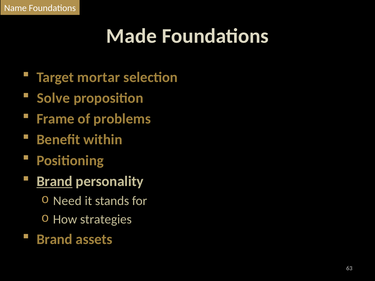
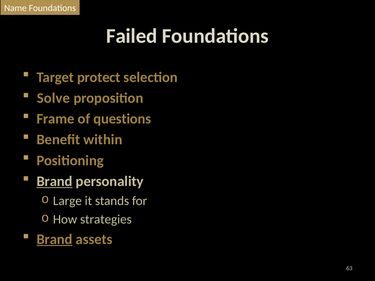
Made: Made -> Failed
mortar: mortar -> protect
problems: problems -> questions
Need: Need -> Large
Brand at (55, 239) underline: none -> present
